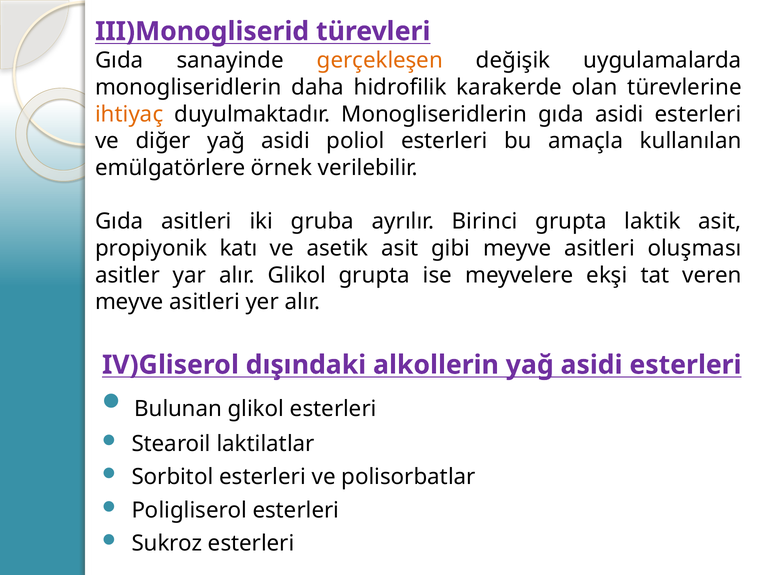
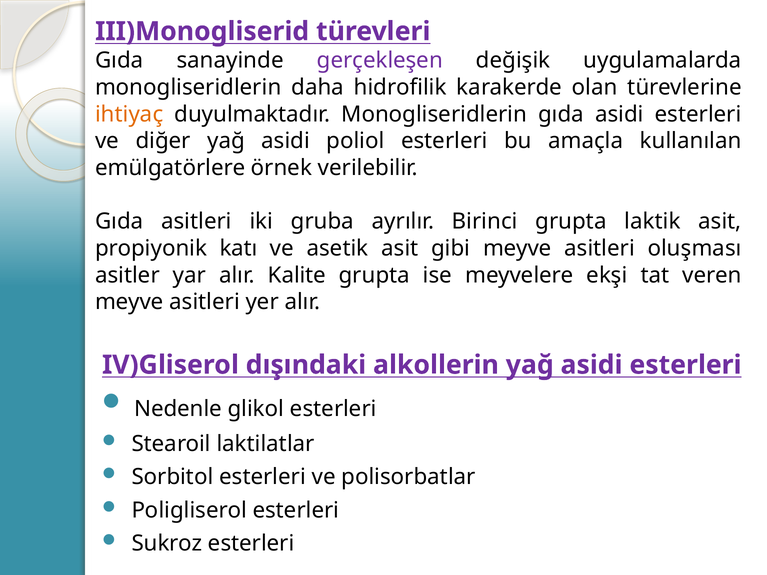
gerçekleşen colour: orange -> purple
alır Glikol: Glikol -> Kalite
Bulunan: Bulunan -> Nedenle
